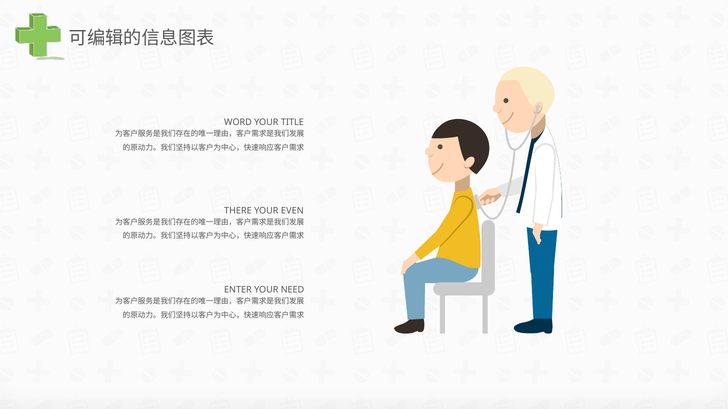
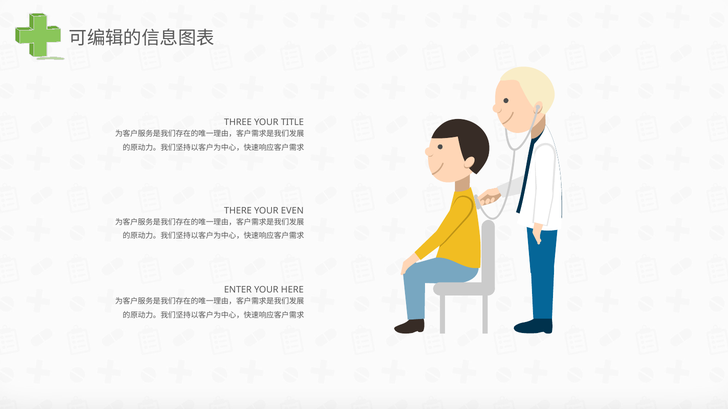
WORD: WORD -> THREE
NEED: NEED -> HERE
